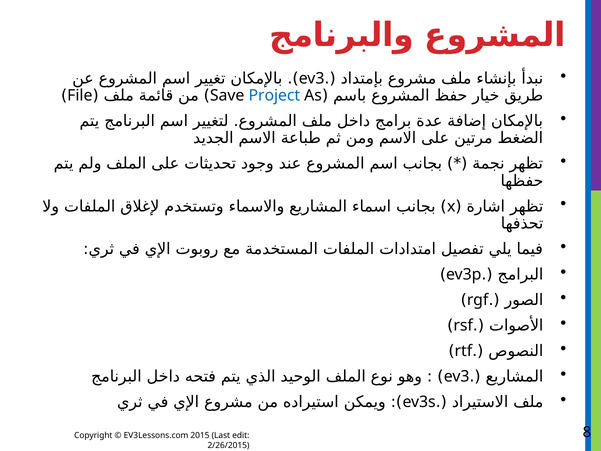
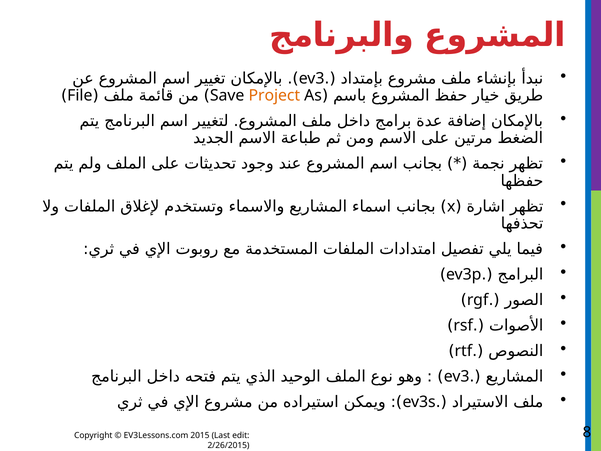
Project colour: blue -> orange
